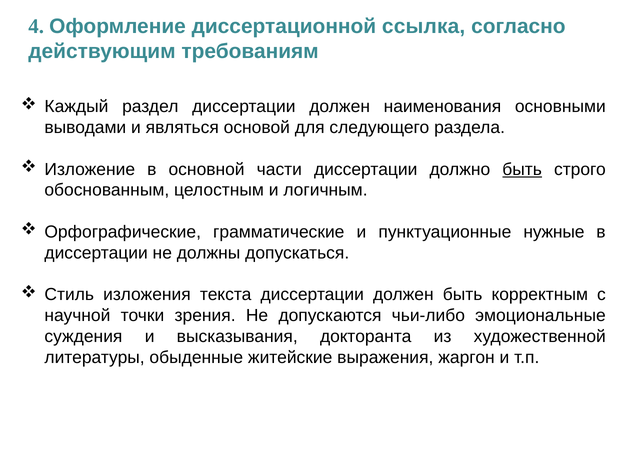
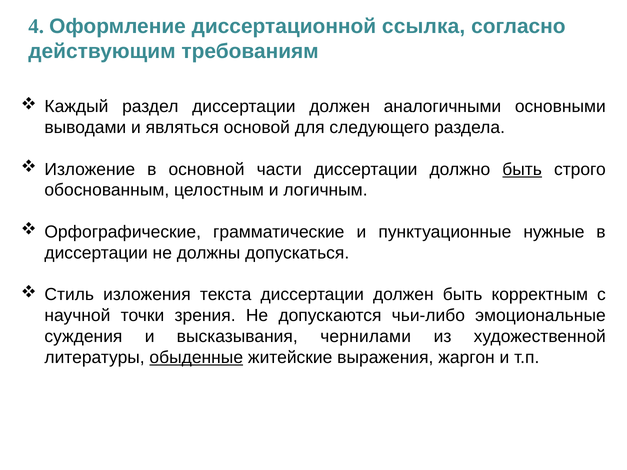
наименования: наименования -> аналогичными
докторанта: докторанта -> чернилами
обыденные underline: none -> present
